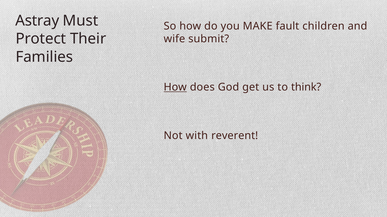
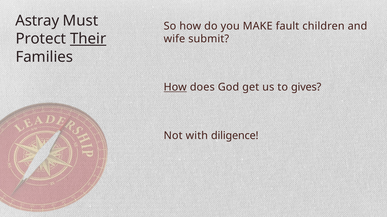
Their underline: none -> present
think: think -> gives
reverent: reverent -> diligence
